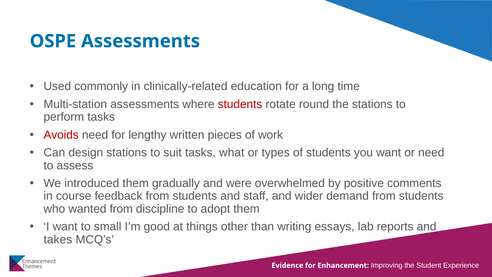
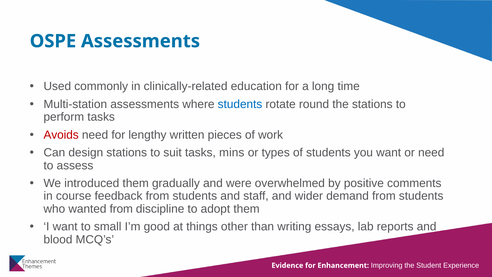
students at (240, 104) colour: red -> blue
what: what -> mins
takes: takes -> blood
